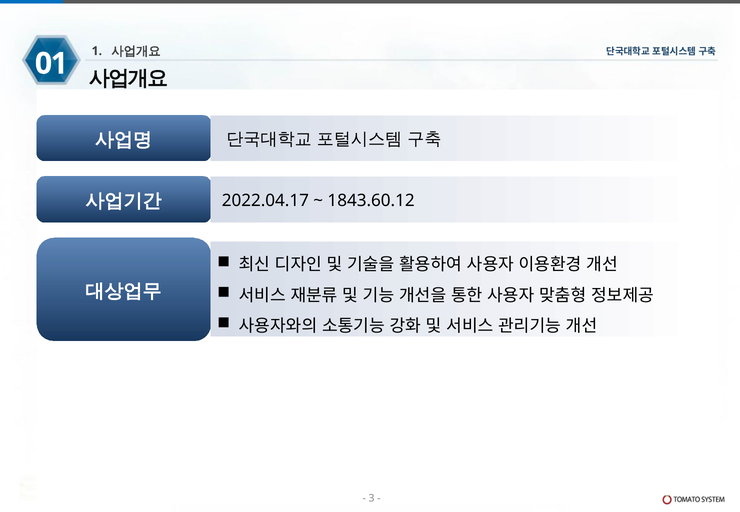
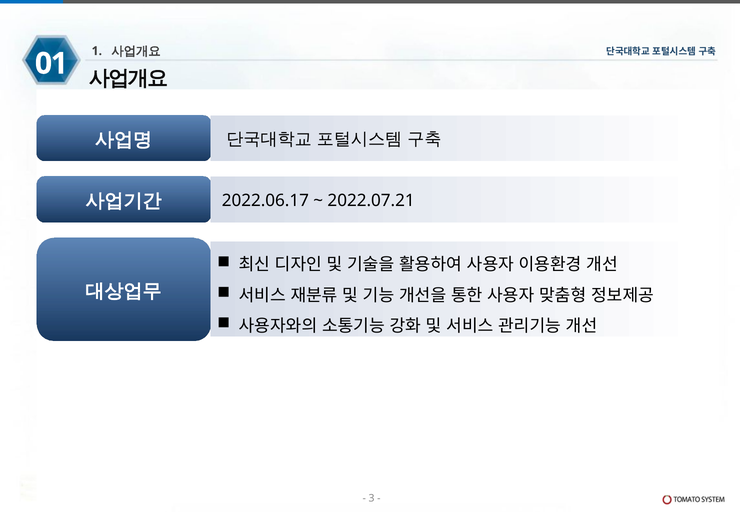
2022.04.17: 2022.04.17 -> 2022.06.17
1843.60.12: 1843.60.12 -> 2022.07.21
